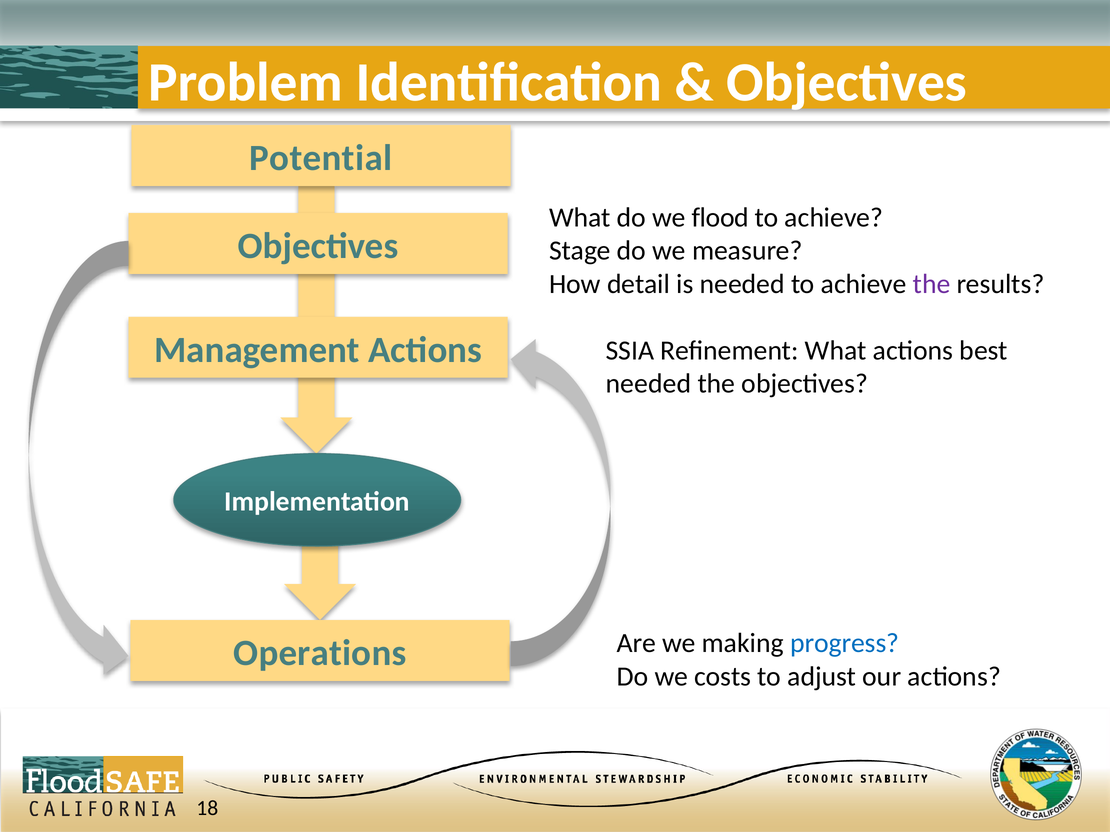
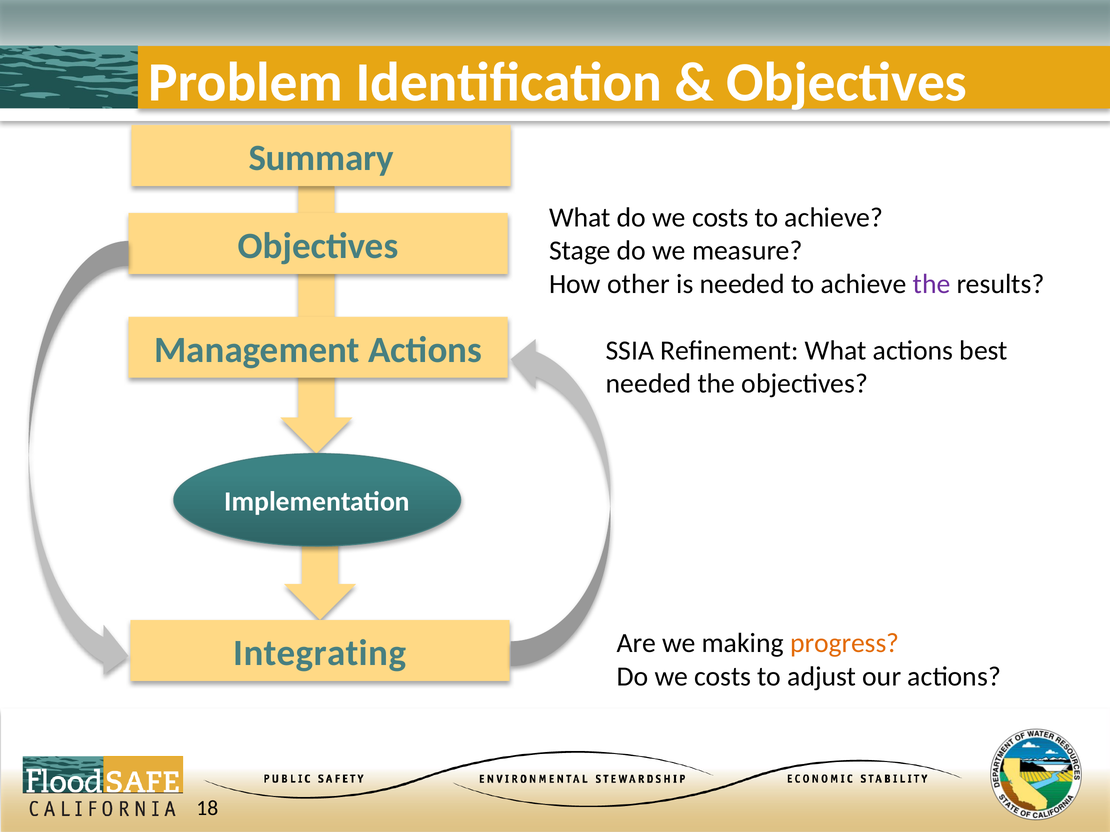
Potential: Potential -> Summary
What do we flood: flood -> costs
detail: detail -> other
progress colour: blue -> orange
Operations: Operations -> Integrating
